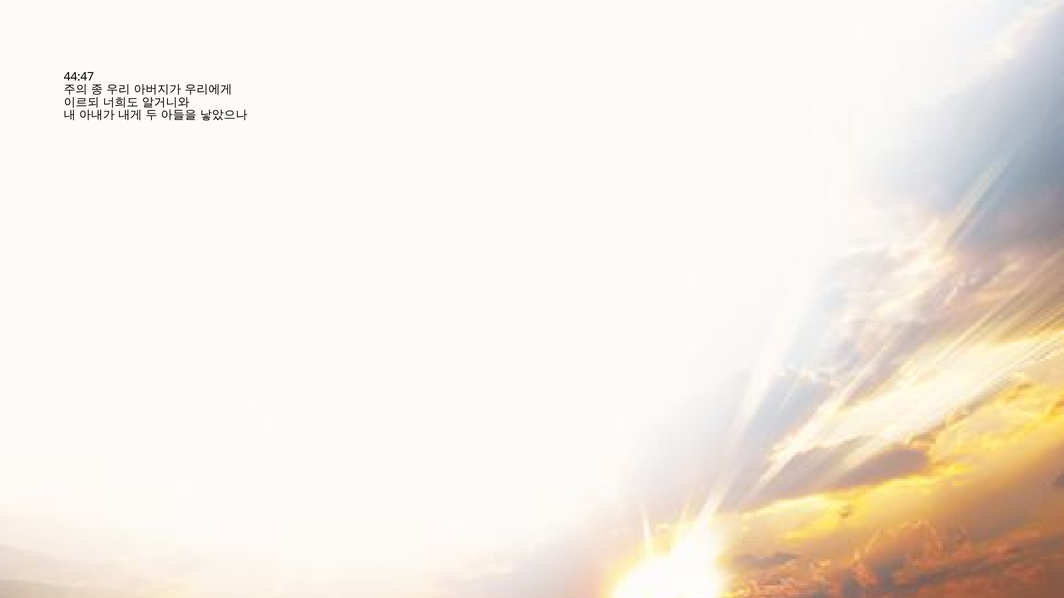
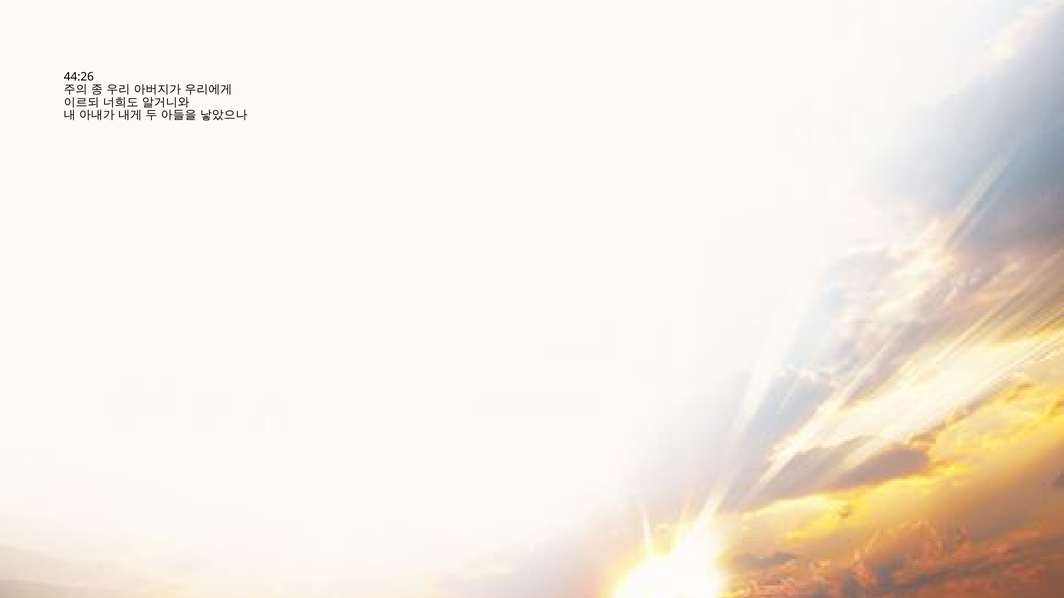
44:47: 44:47 -> 44:26
